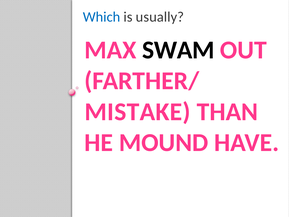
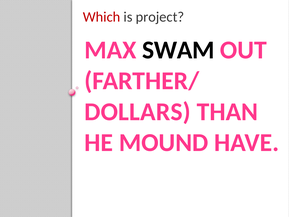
Which colour: blue -> red
usually: usually -> project
MISTAKE: MISTAKE -> DOLLARS
